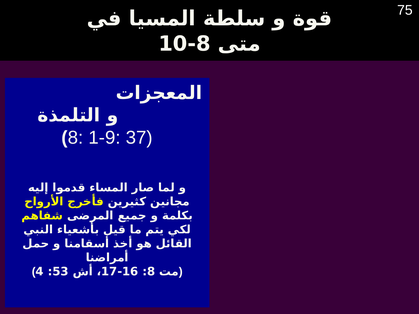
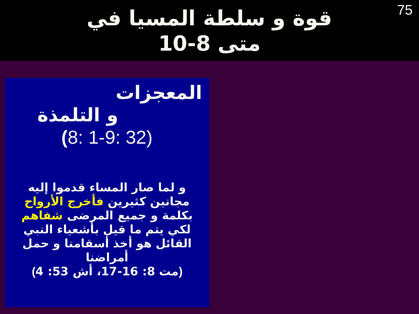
37: 37 -> 32
